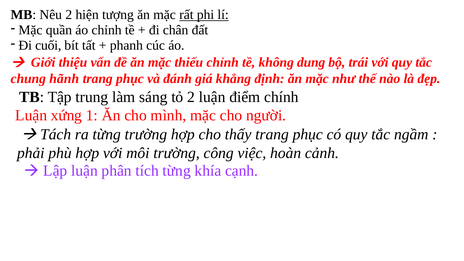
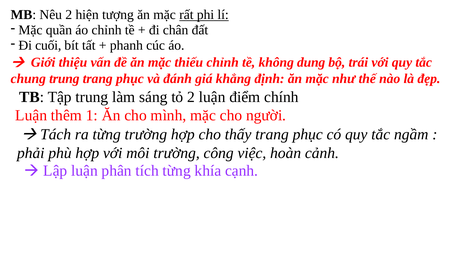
chung hãnh: hãnh -> trung
xứng: xứng -> thêm
